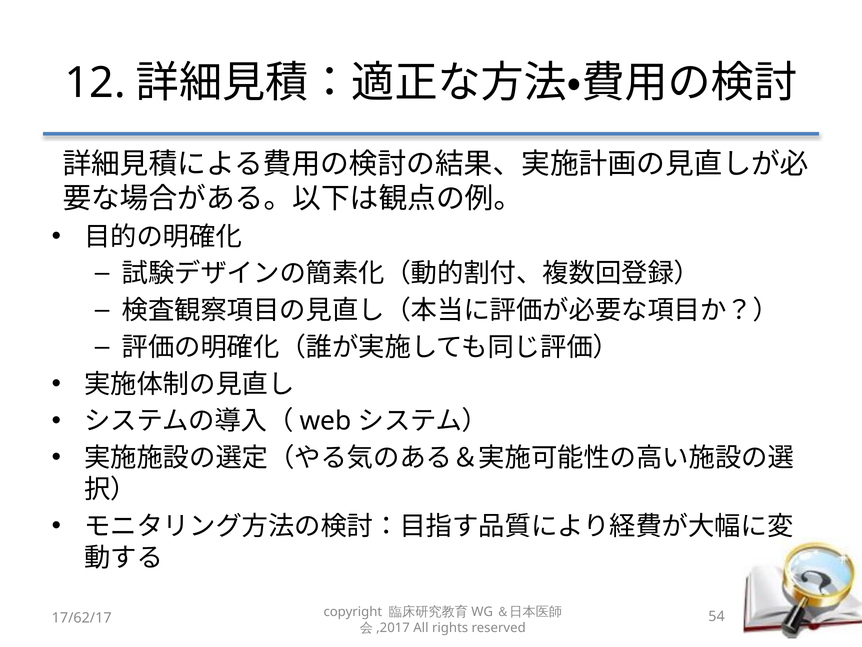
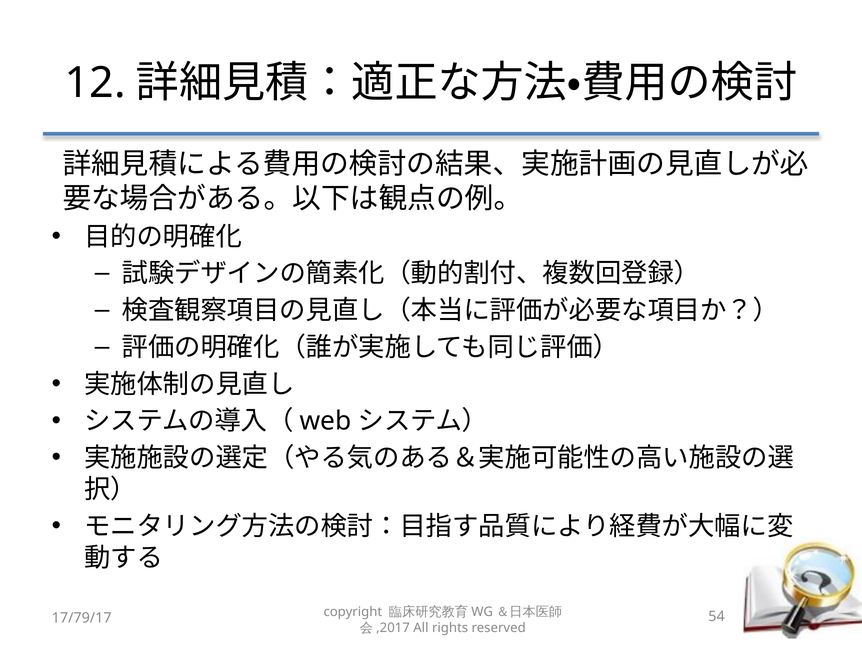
17/62/17: 17/62/17 -> 17/79/17
